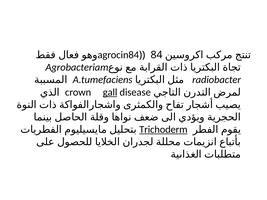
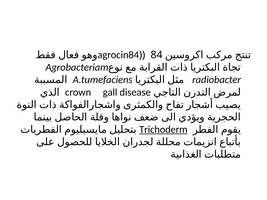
gall underline: present -> none
